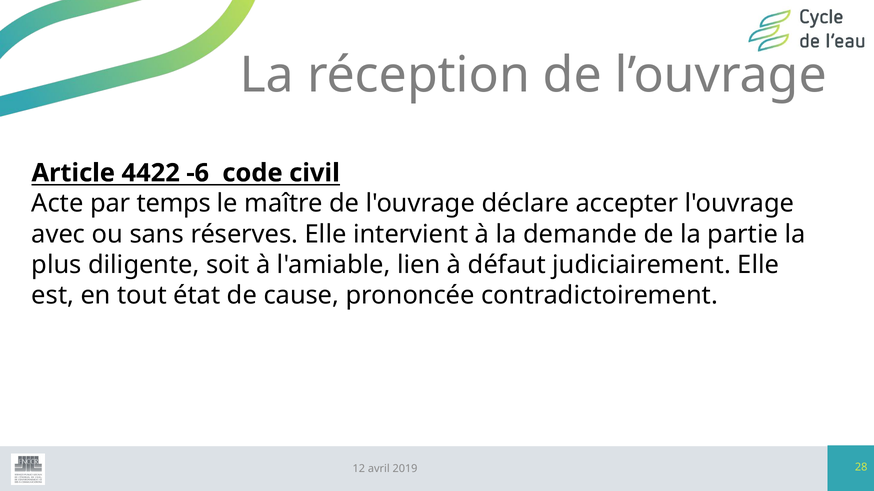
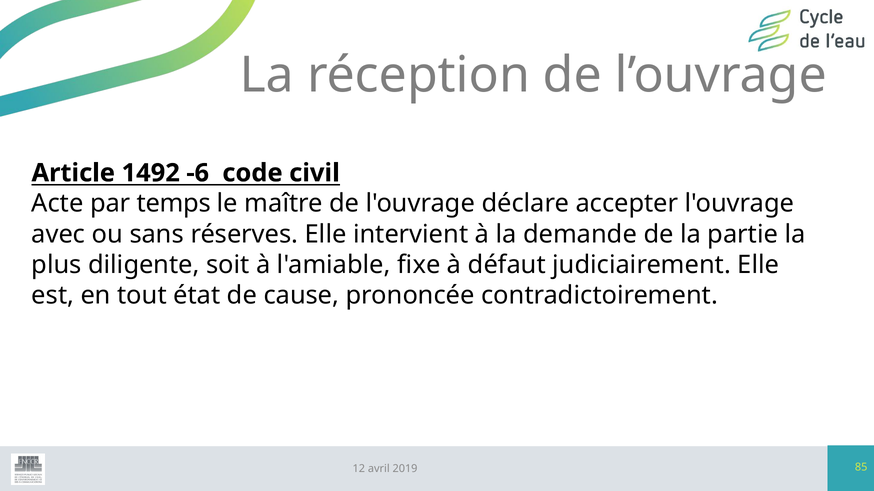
4422: 4422 -> 1492
lien: lien -> fixe
28: 28 -> 85
